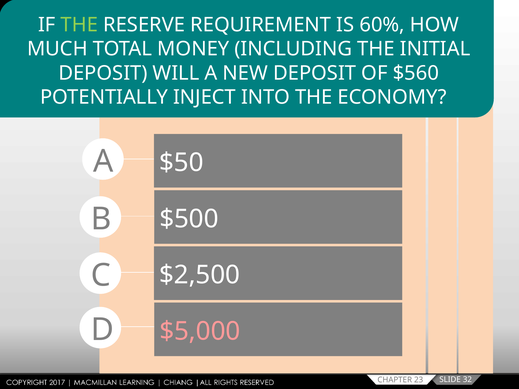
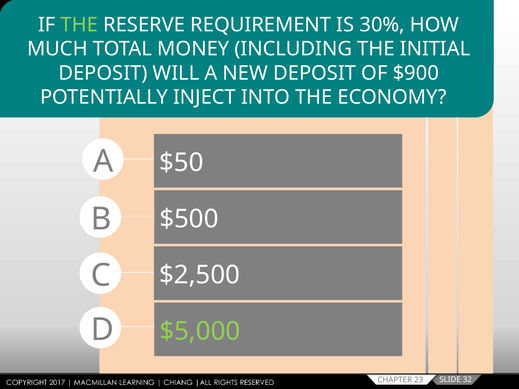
60%: 60% -> 30%
$560: $560 -> $900
$5,000 colour: pink -> light green
